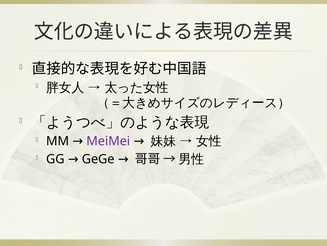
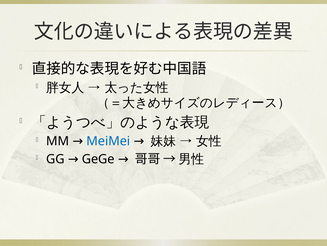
MeiMei colour: purple -> blue
